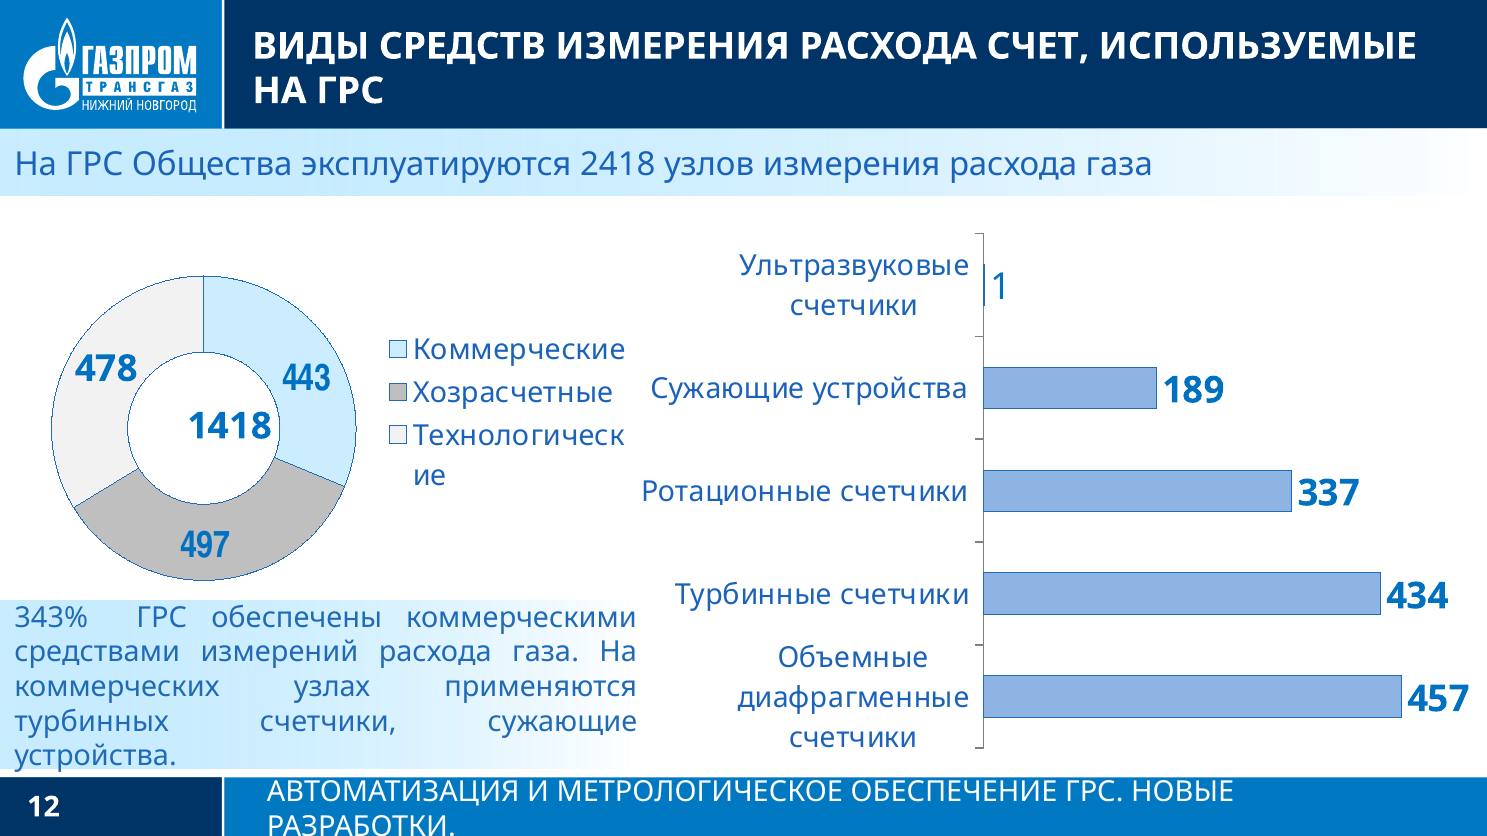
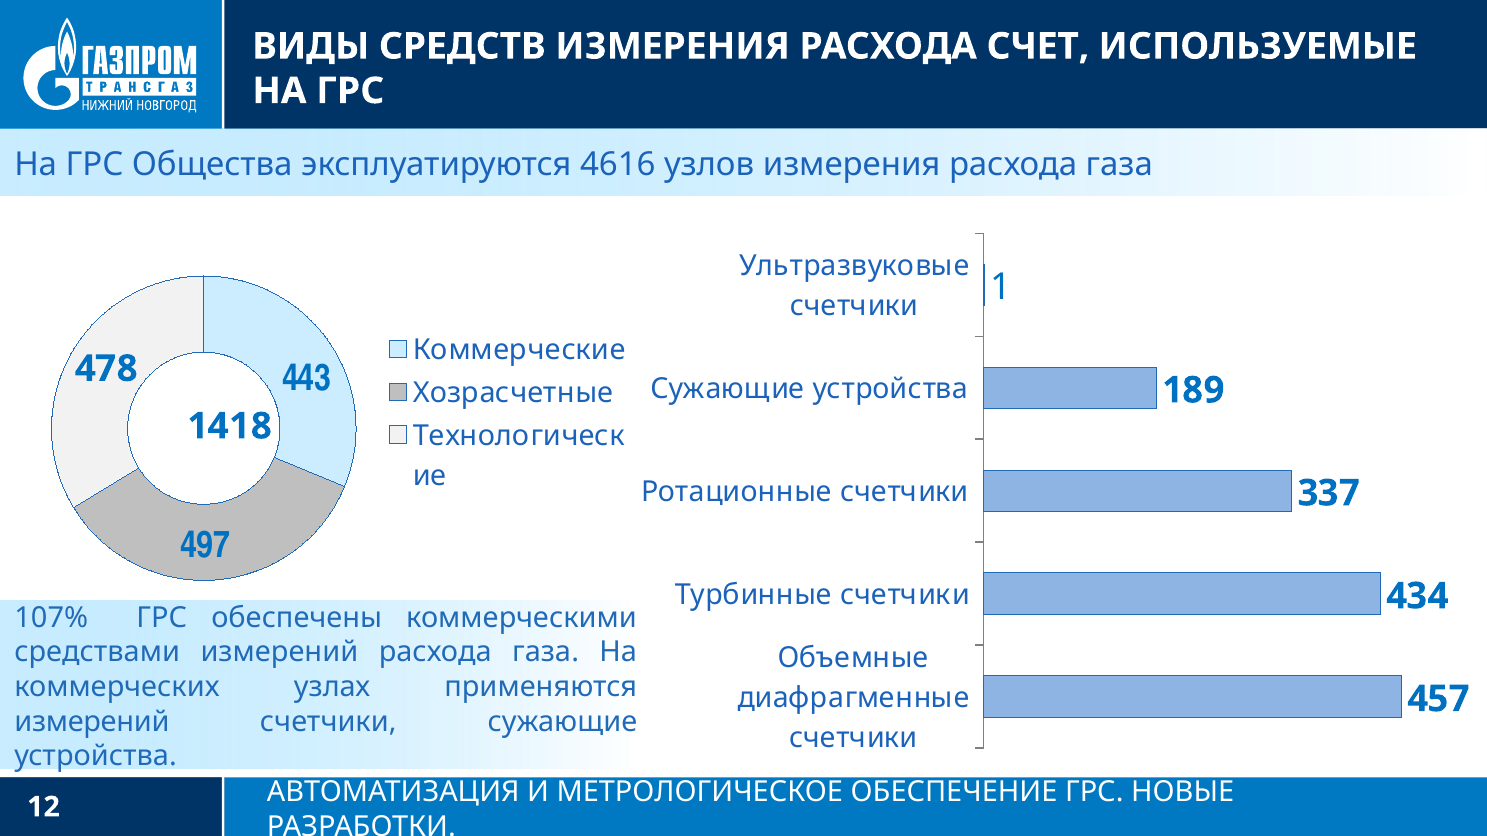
2418: 2418 -> 4616
343%: 343% -> 107%
турбинных at (92, 722): турбинных -> измерений
